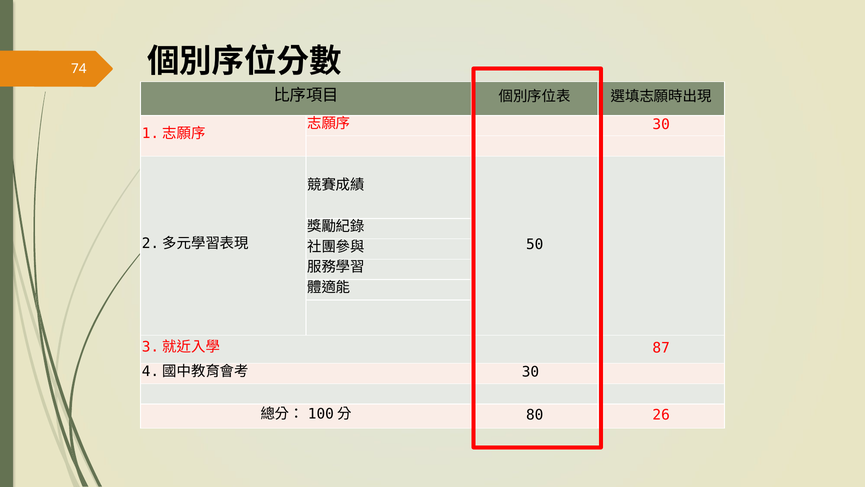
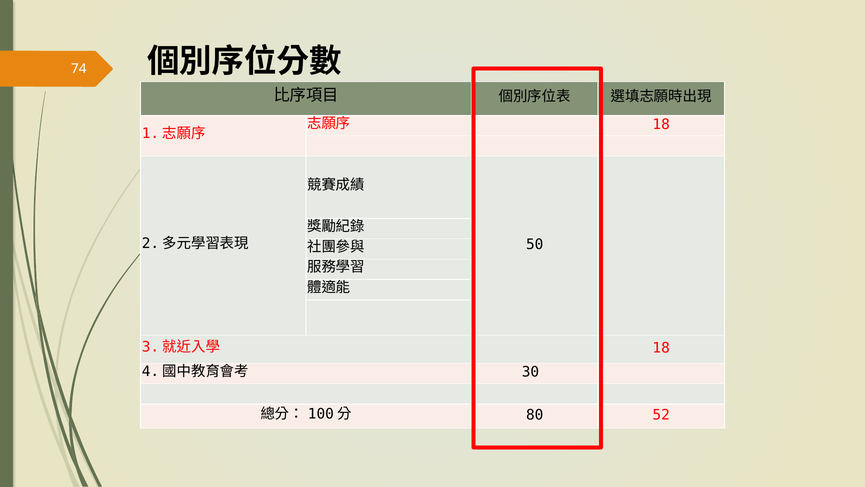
30 at (661, 124): 30 -> 18
87 at (661, 348): 87 -> 18
26: 26 -> 52
